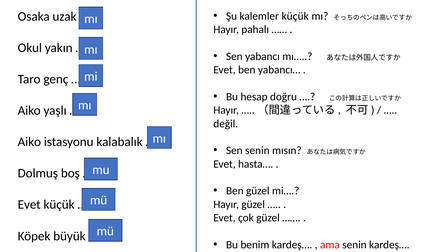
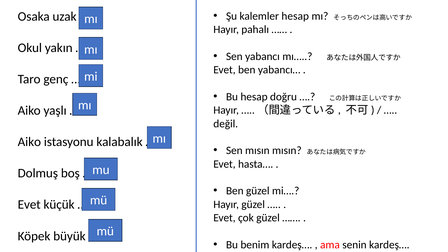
kalemler küçük: küçük -> hesap
Sen senin: senin -> mısın
